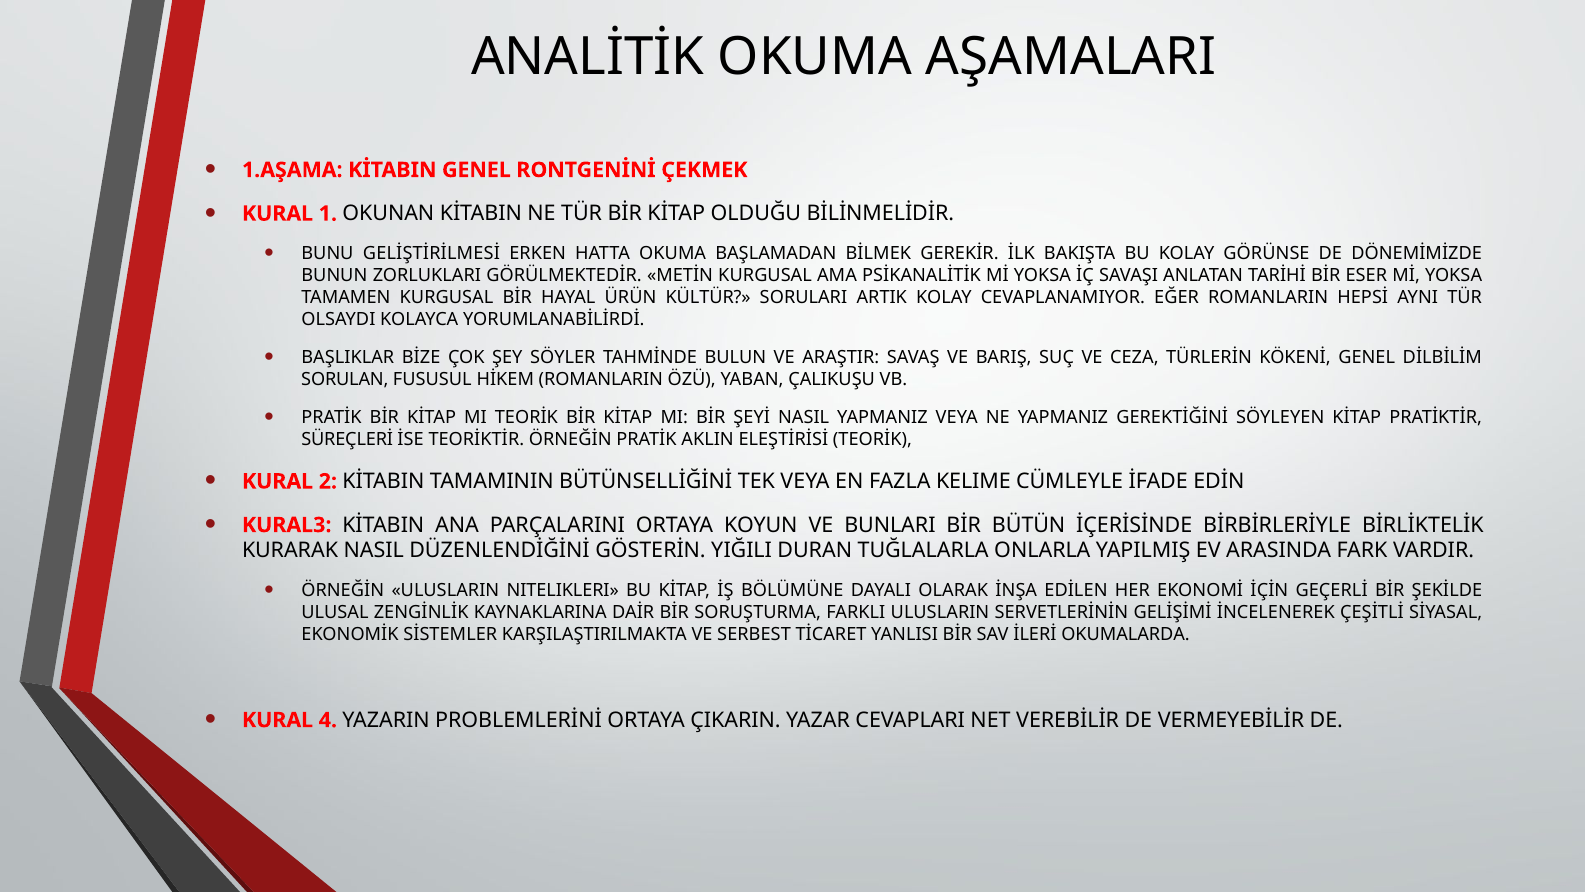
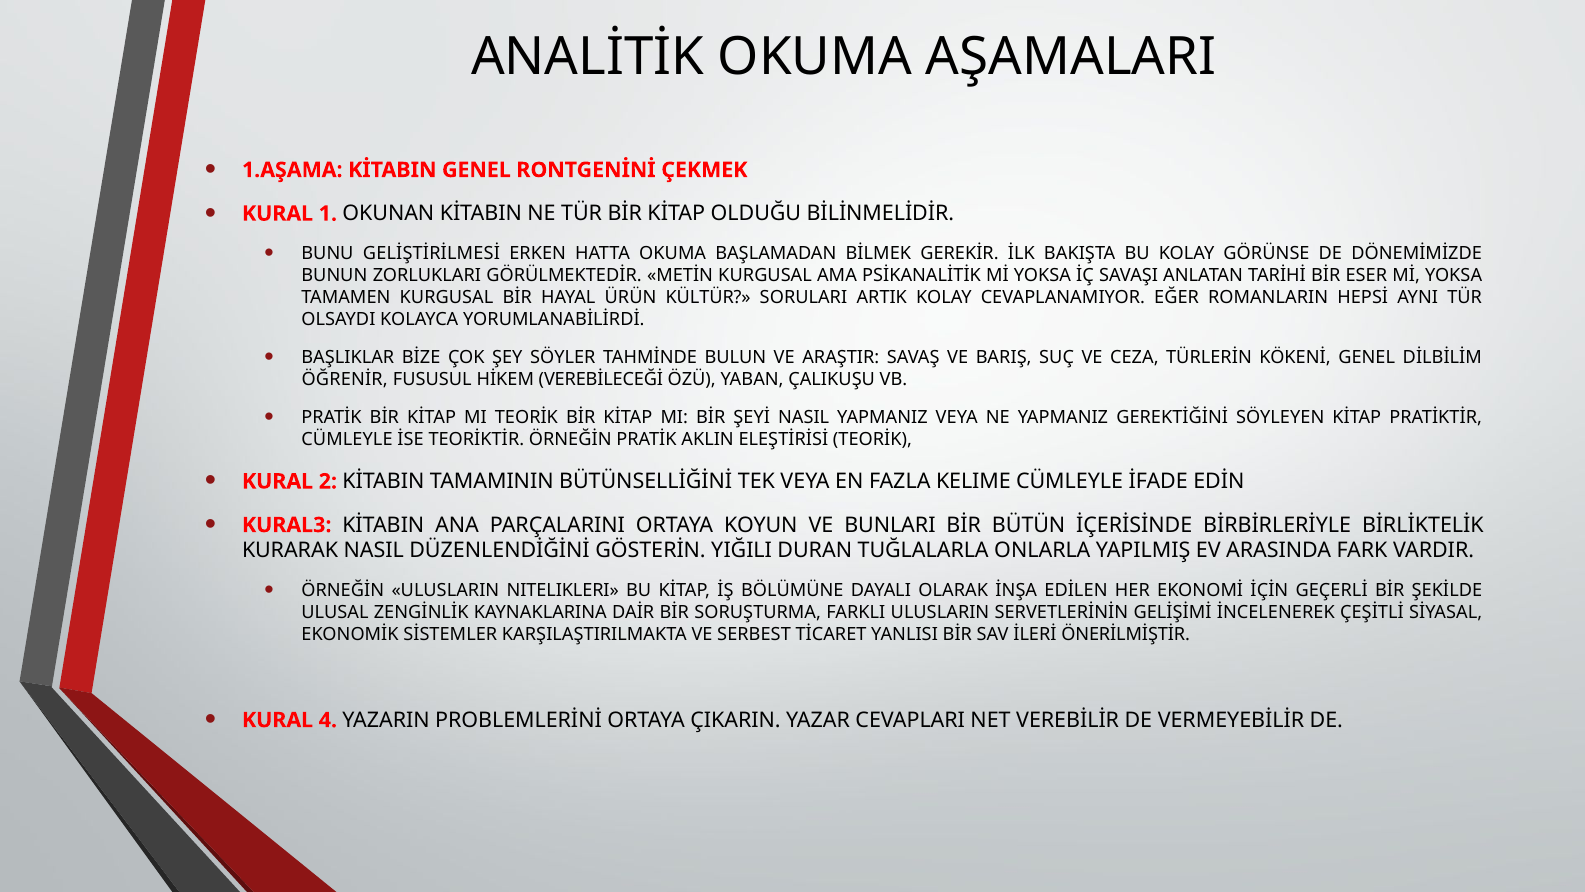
SORULAN: SORULAN -> ÖĞRENİR
HİKEM ROMANLARIN: ROMANLARIN -> VEREBİLECEĞİ
SÜREÇLERİ at (347, 439): SÜREÇLERİ -> CÜMLEYLE
OKUMALARDA: OKUMALARDA -> ÖNERİLMİŞTİR
